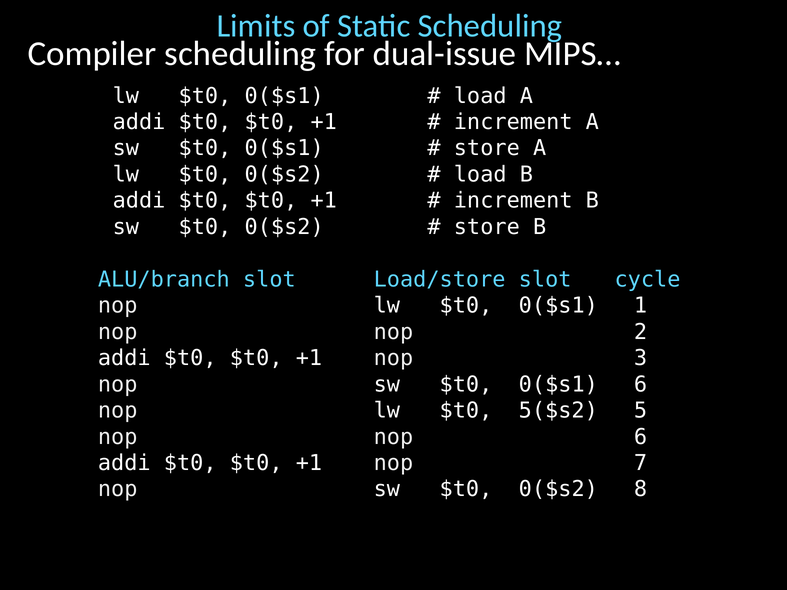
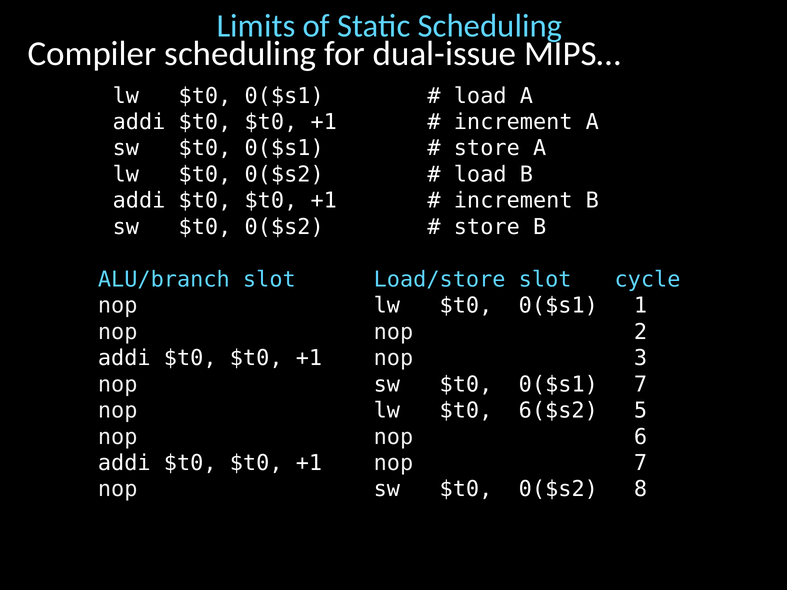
0($s1 6: 6 -> 7
5($s2: 5($s2 -> 6($s2
